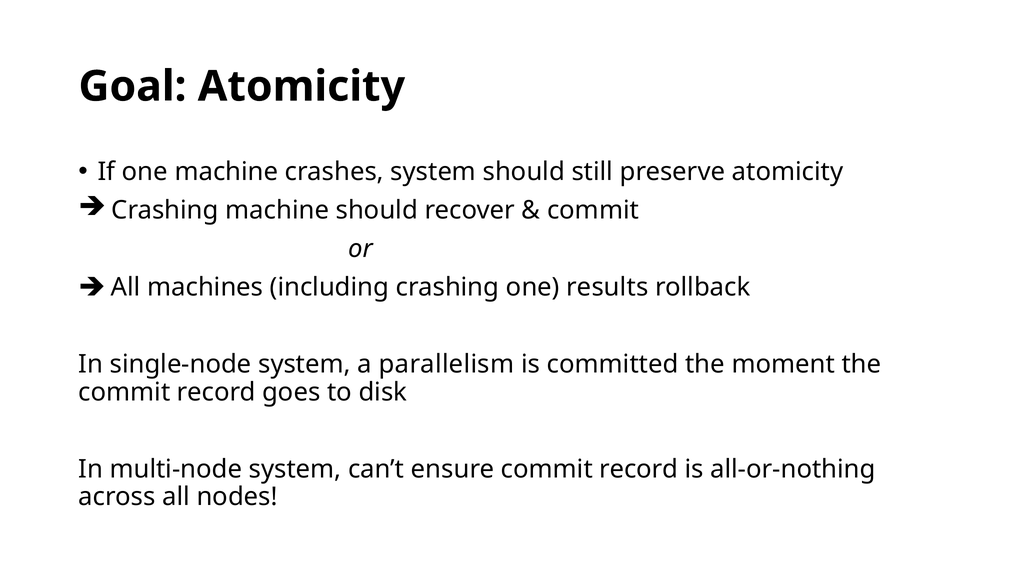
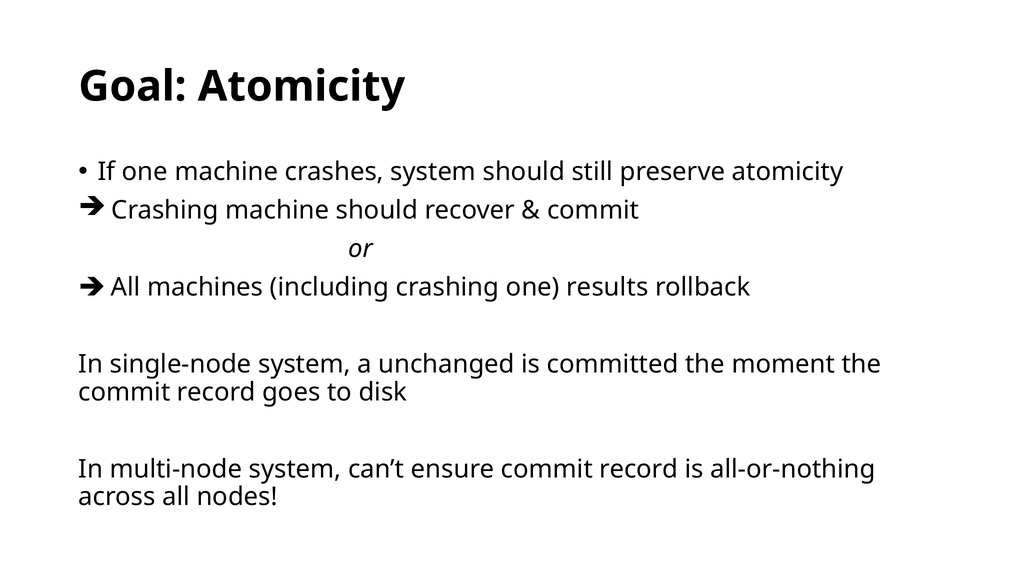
parallelism: parallelism -> unchanged
